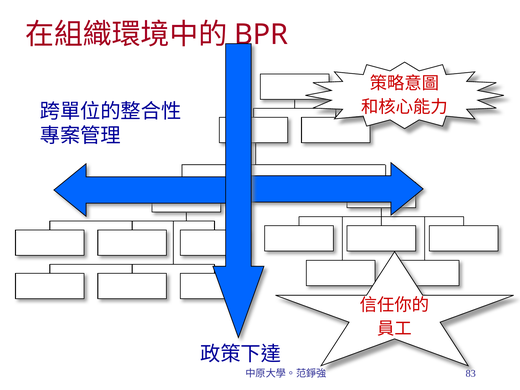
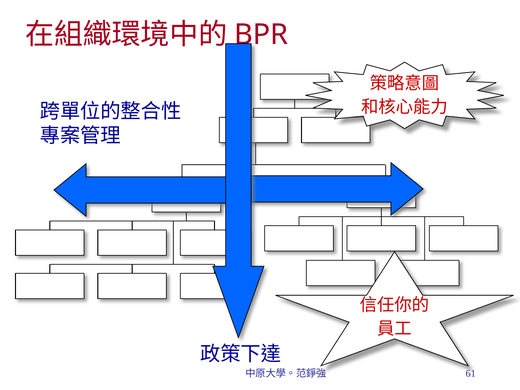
83: 83 -> 61
